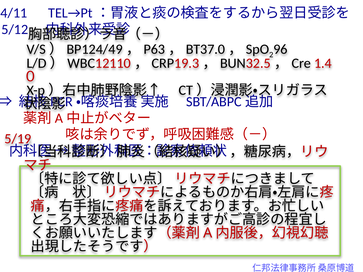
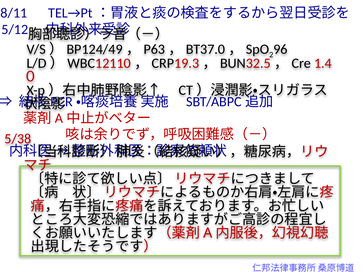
4/11: 4/11 -> 8/11
5/19: 5/19 -> 5/38
